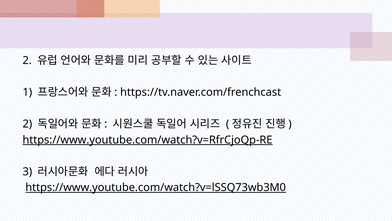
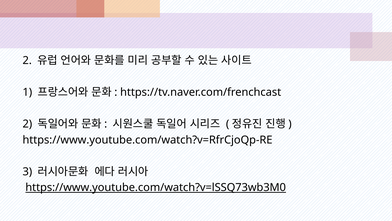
https://www.youtube.com/watch?v=RfrCjoQp-RE underline: present -> none
